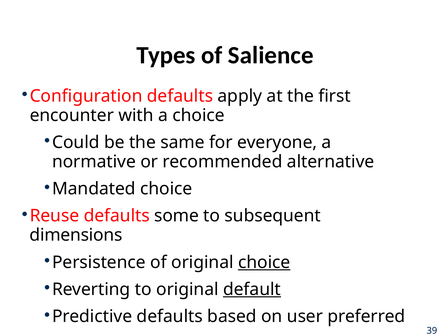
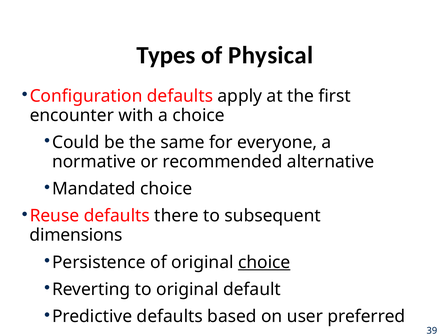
Salience: Salience -> Physical
some: some -> there
default underline: present -> none
